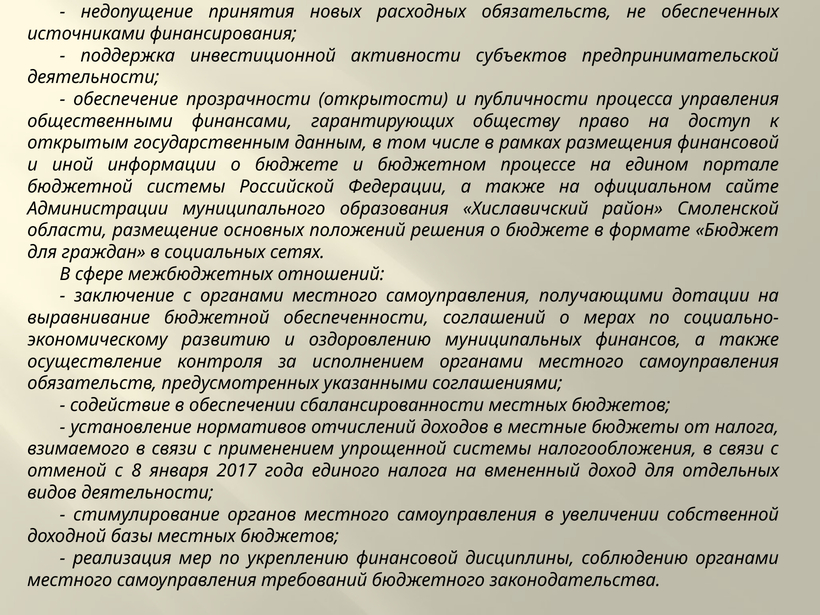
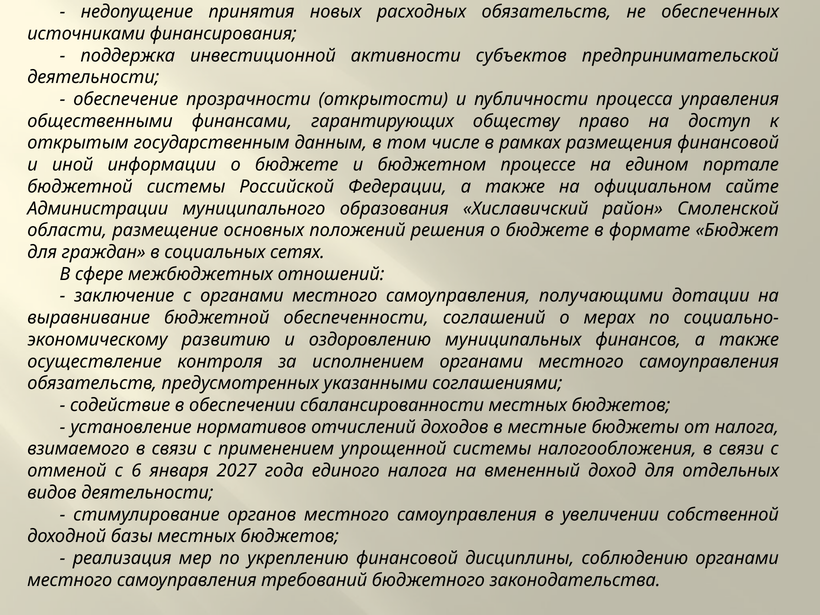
8: 8 -> 6
2017: 2017 -> 2027
